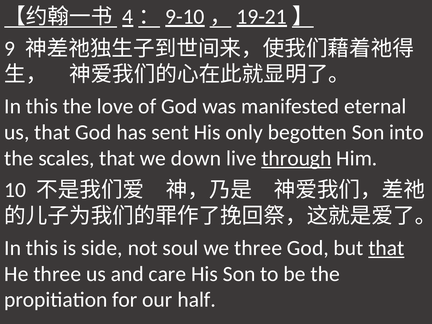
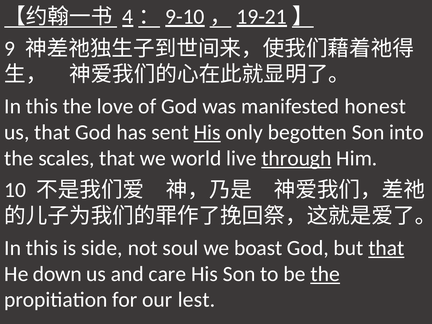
eternal: eternal -> honest
His at (207, 132) underline: none -> present
down: down -> world
we three: three -> boast
He three: three -> down
the at (325, 274) underline: none -> present
half: half -> lest
